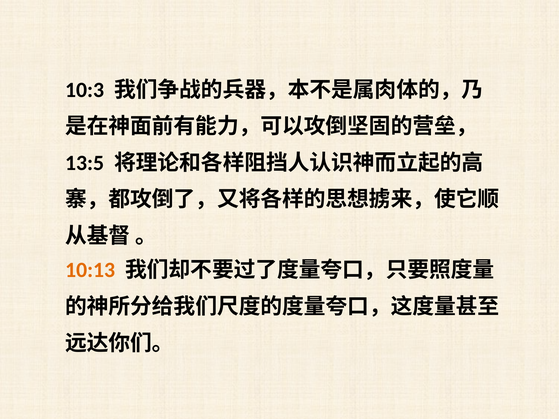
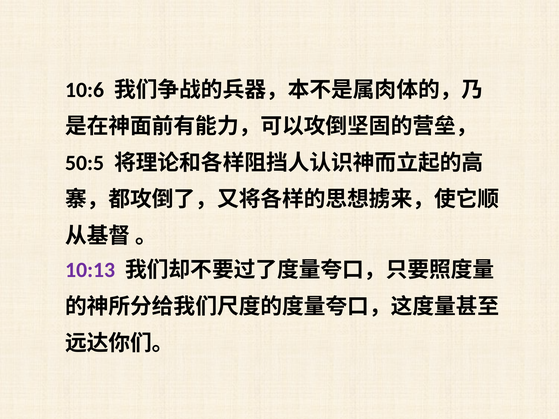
10:3: 10:3 -> 10:6
13:5: 13:5 -> 50:5
10:13 colour: orange -> purple
